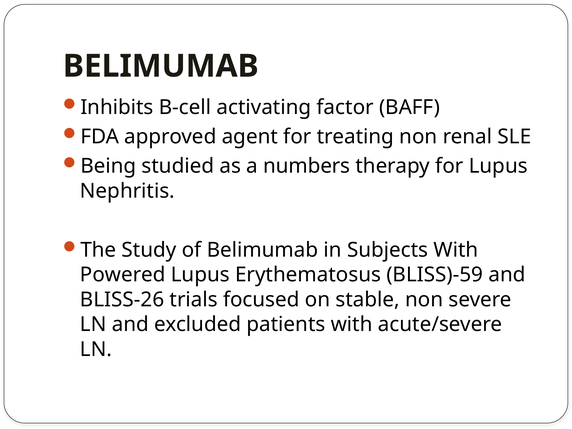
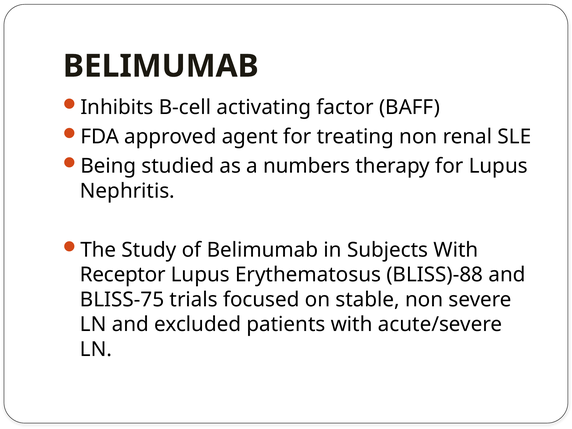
Powered: Powered -> Receptor
BLISS)-59: BLISS)-59 -> BLISS)-88
BLISS-26: BLISS-26 -> BLISS-75
